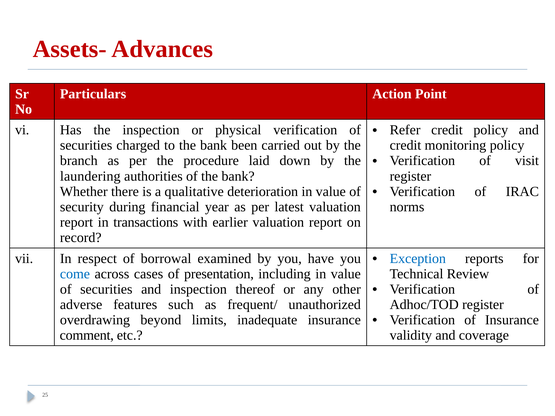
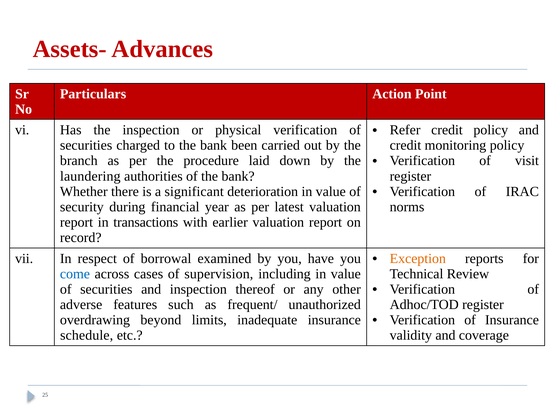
qualitative: qualitative -> significant
Exception colour: blue -> orange
presentation: presentation -> supervision
comment: comment -> schedule
